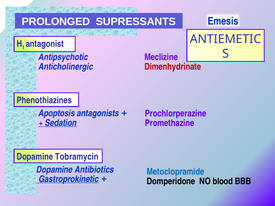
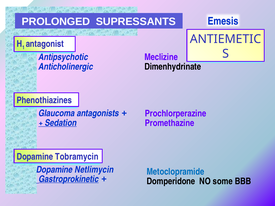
Dimenhydrinate colour: red -> black
Apoptosis: Apoptosis -> Glaucoma
Antibiotics: Antibiotics -> Netlimycin
blood: blood -> some
